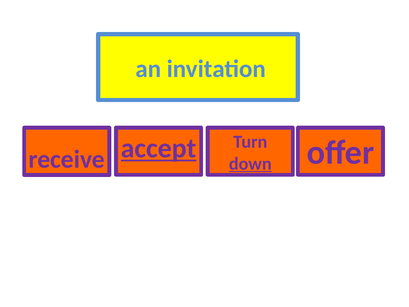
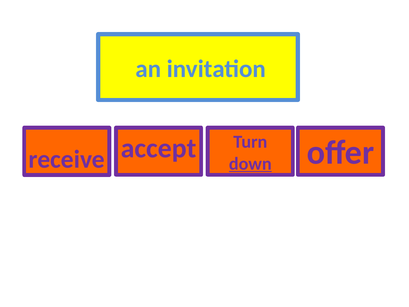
accept underline: present -> none
